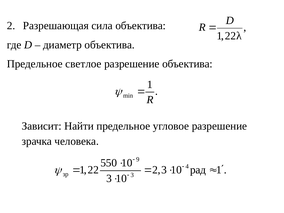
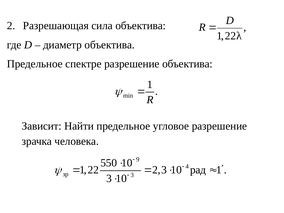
светлое: светлое -> спектре
